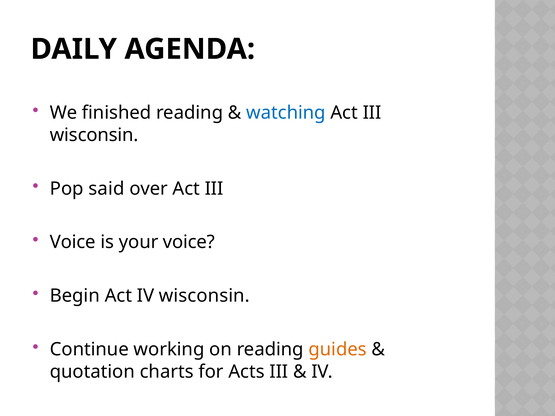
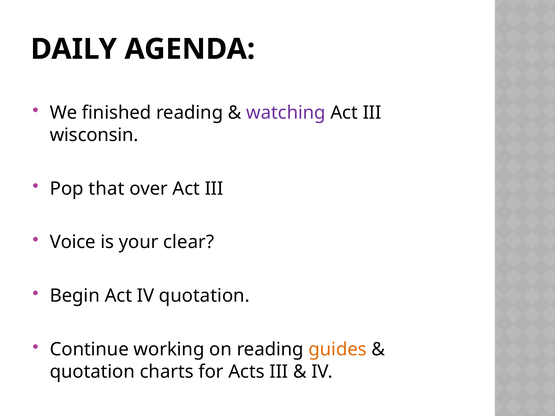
watching colour: blue -> purple
said: said -> that
your voice: voice -> clear
IV wisconsin: wisconsin -> quotation
